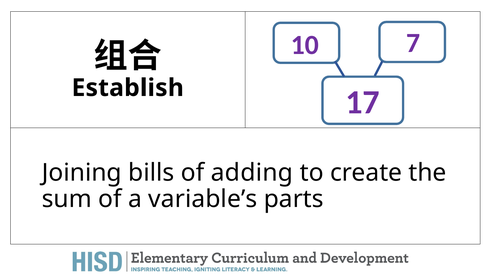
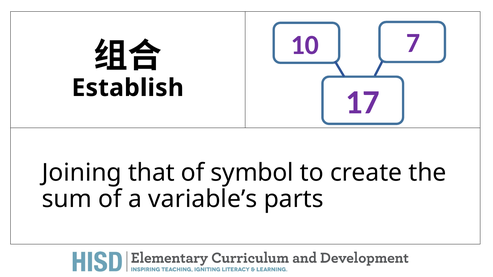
bills: bills -> that
adding: adding -> symbol
